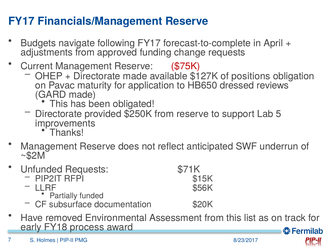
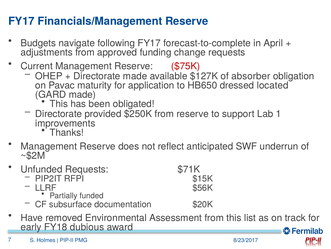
positions: positions -> absorber
reviews: reviews -> located
5: 5 -> 1
process: process -> dubious
